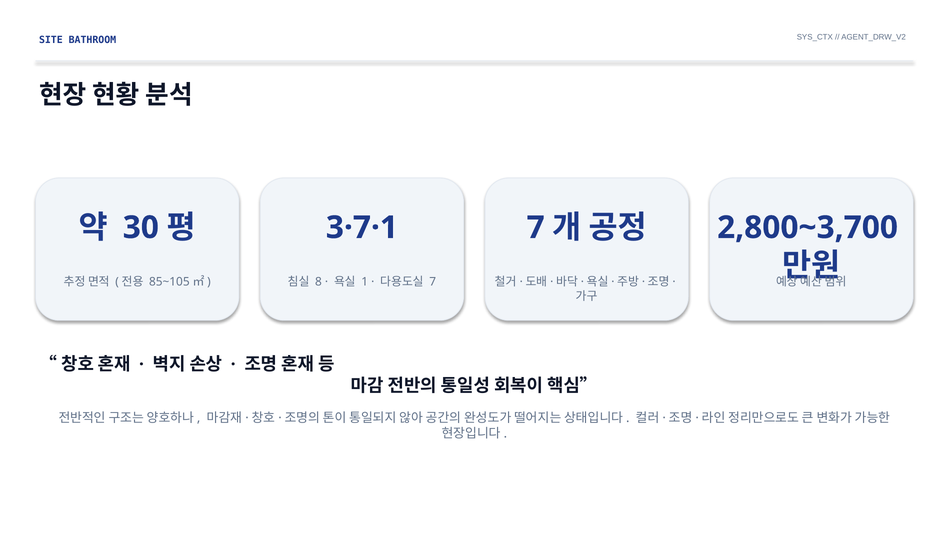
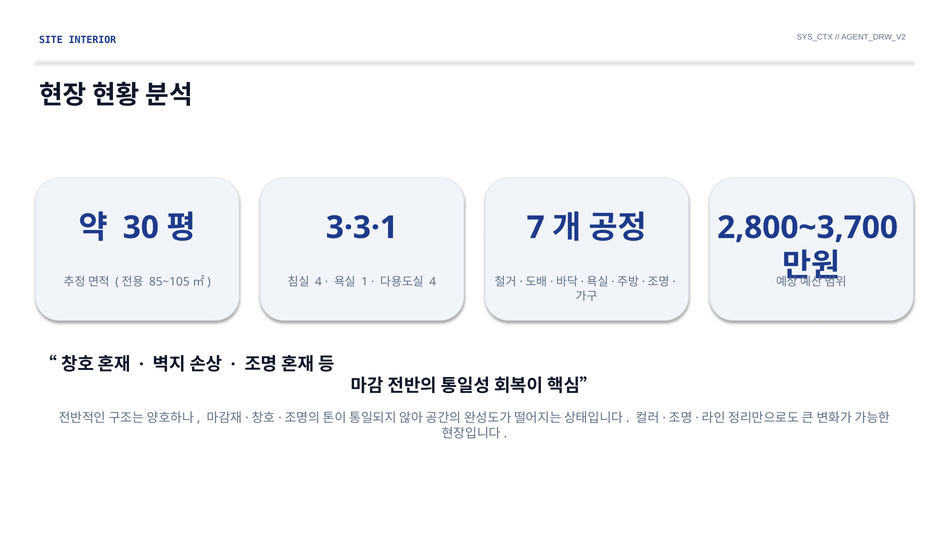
BATHROOM: BATHROOM -> INTERIOR
3·7·1: 3·7·1 -> 3·3·1
8 at (318, 282): 8 -> 4
7 at (433, 282): 7 -> 4
